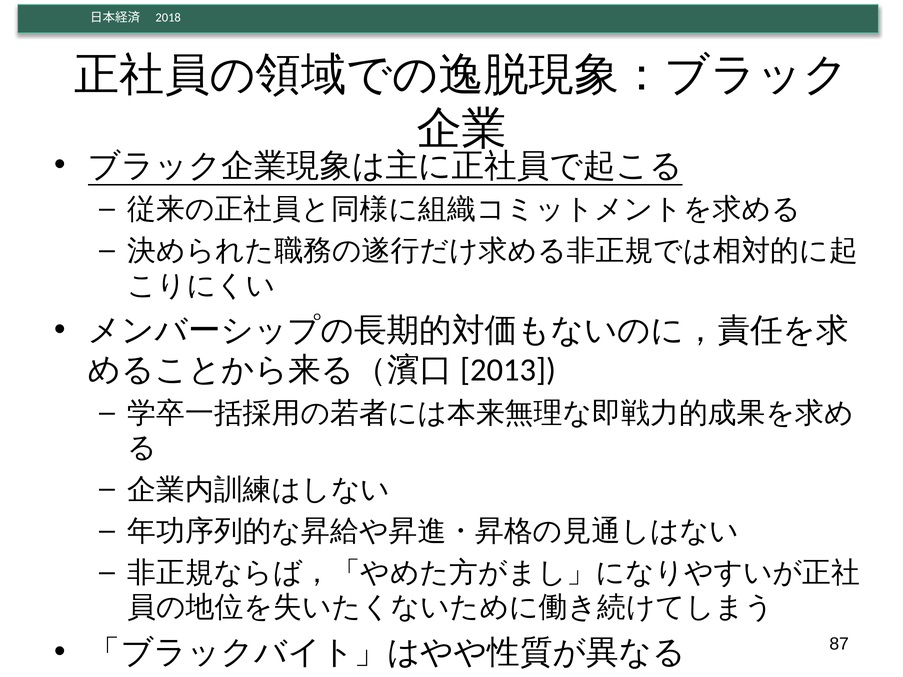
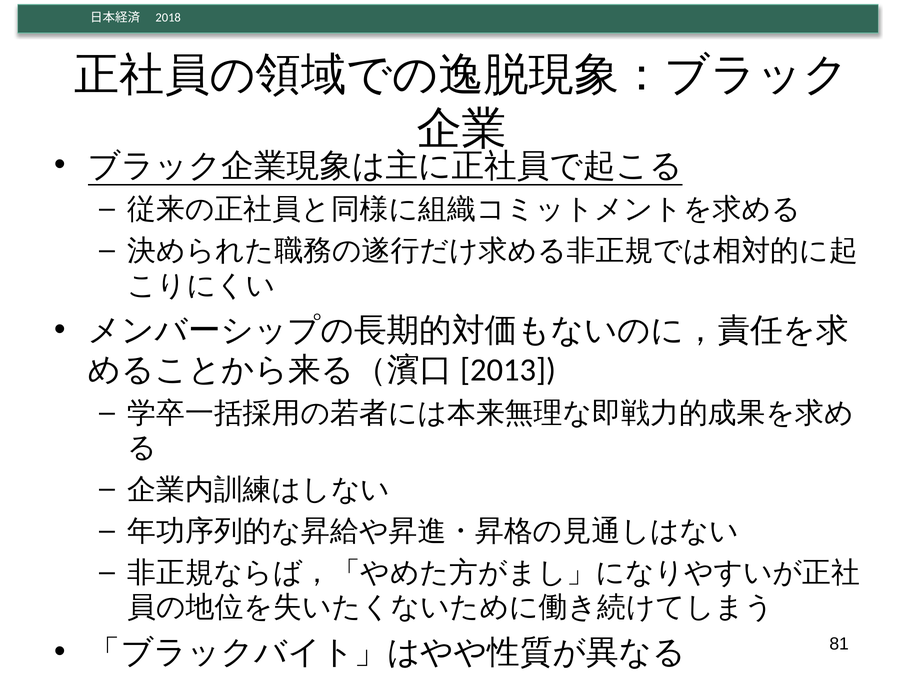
87: 87 -> 81
